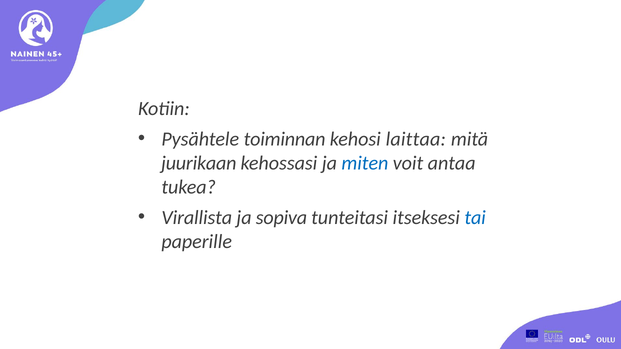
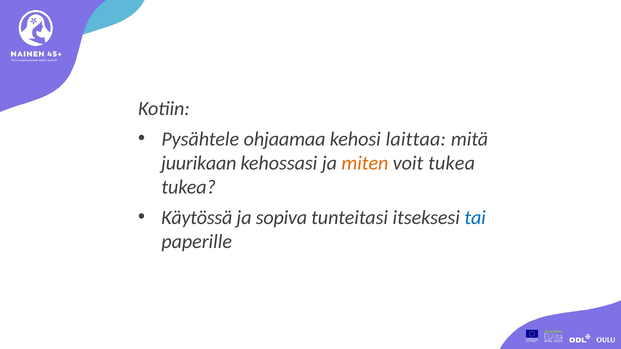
toiminnan: toiminnan -> ohjaamaa
miten colour: blue -> orange
voit antaa: antaa -> tukea
Virallista: Virallista -> Käytössä
